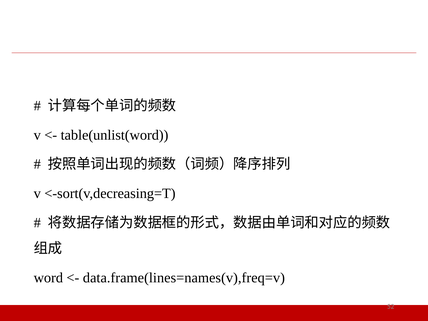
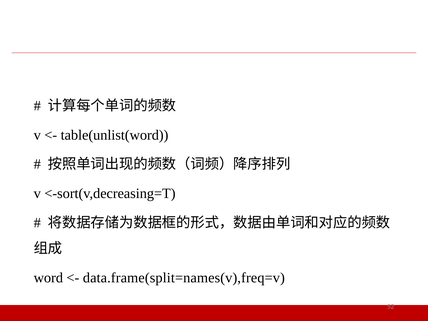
data.frame(lines=names(v),freq=v: data.frame(lines=names(v),freq=v -> data.frame(split=names(v),freq=v
